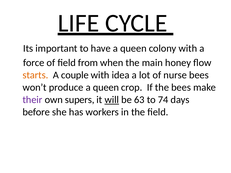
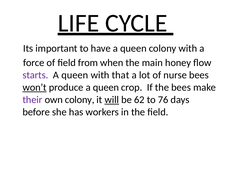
starts colour: orange -> purple
couple at (75, 75): couple -> queen
idea: idea -> that
won’t underline: none -> present
own supers: supers -> colony
63: 63 -> 62
74: 74 -> 76
